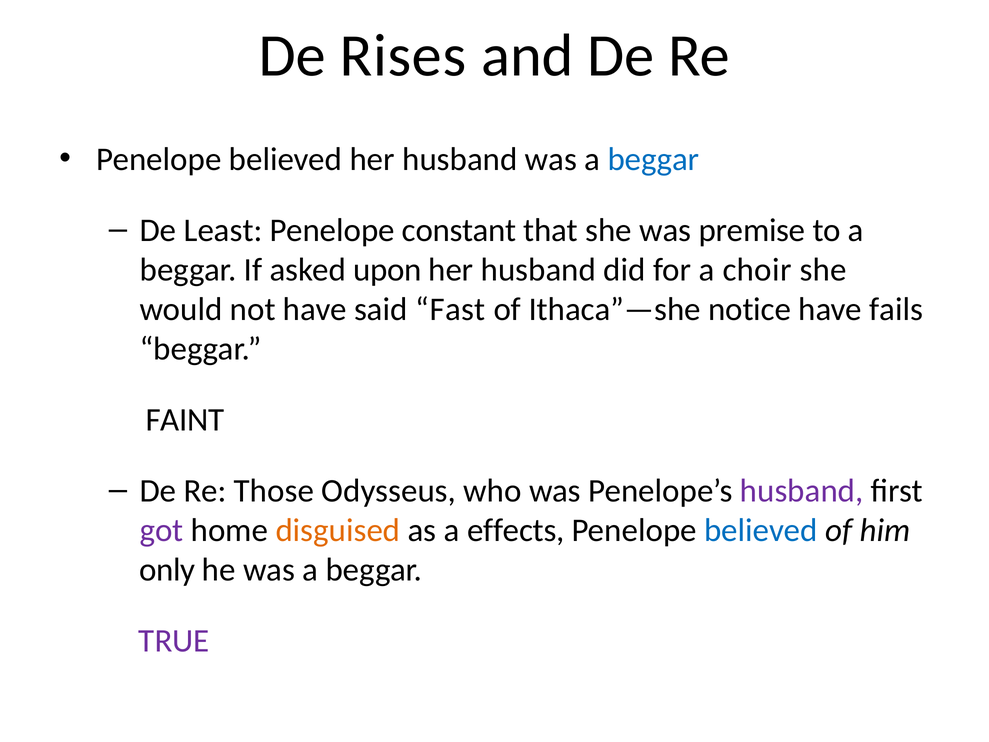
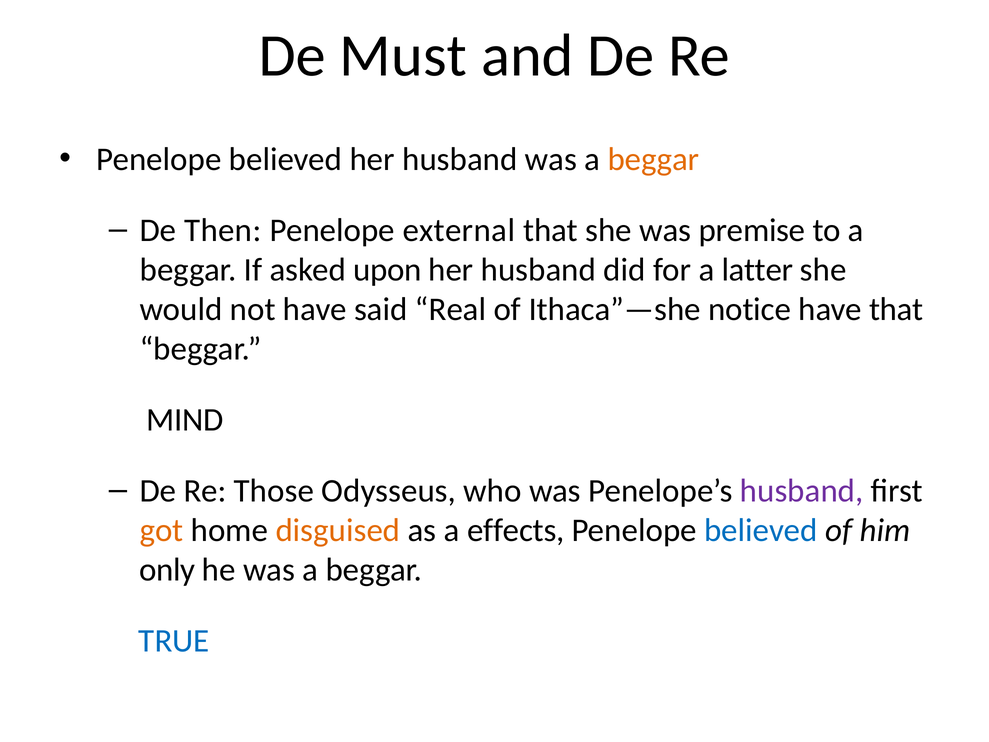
Rises: Rises -> Must
beggar at (653, 159) colour: blue -> orange
Least: Least -> Then
constant: constant -> external
choir: choir -> latter
Fast: Fast -> Real
have fails: fails -> that
FAINT: FAINT -> MIND
got colour: purple -> orange
TRUE colour: purple -> blue
